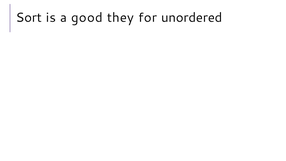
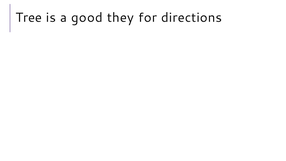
Sort: Sort -> Tree
unordered: unordered -> directions
